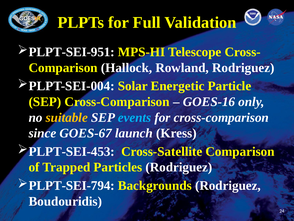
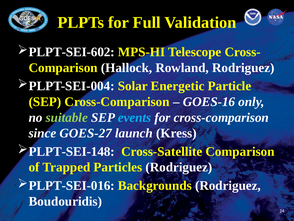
PLPT-SEI-951: PLPT-SEI-951 -> PLPT-SEI-602
suitable colour: yellow -> light green
GOES-67: GOES-67 -> GOES-27
PLPT-SEI-453: PLPT-SEI-453 -> PLPT-SEI-148
PLPT-SEI-794: PLPT-SEI-794 -> PLPT-SEI-016
